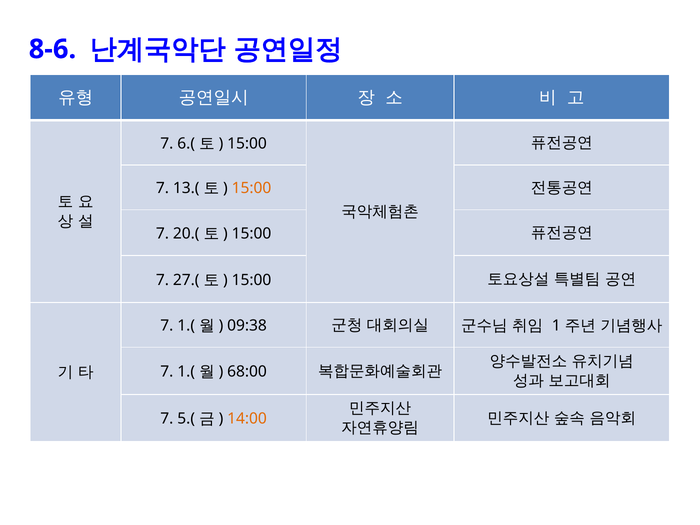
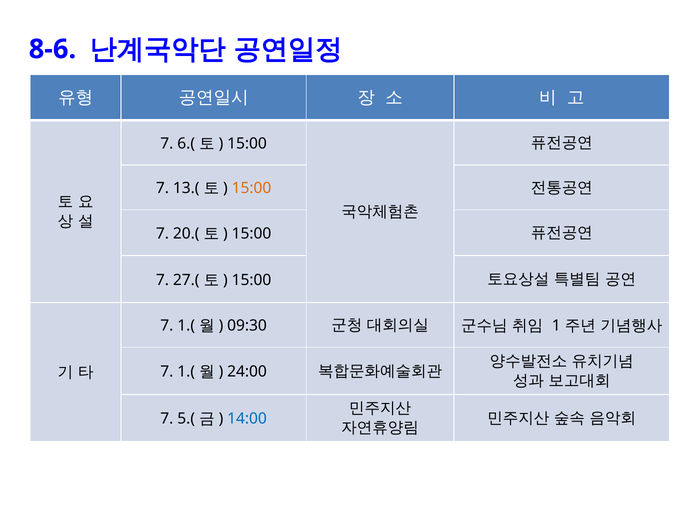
09:38: 09:38 -> 09:30
68:00: 68:00 -> 24:00
14:00 colour: orange -> blue
